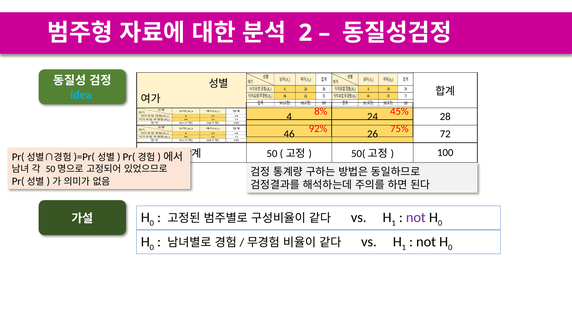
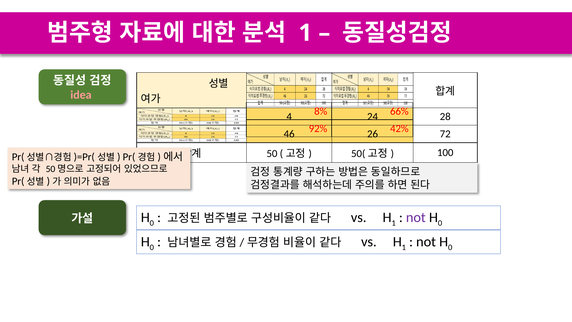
2 at (305, 33): 2 -> 1
idea colour: light blue -> pink
45%: 45% -> 66%
75%: 75% -> 42%
